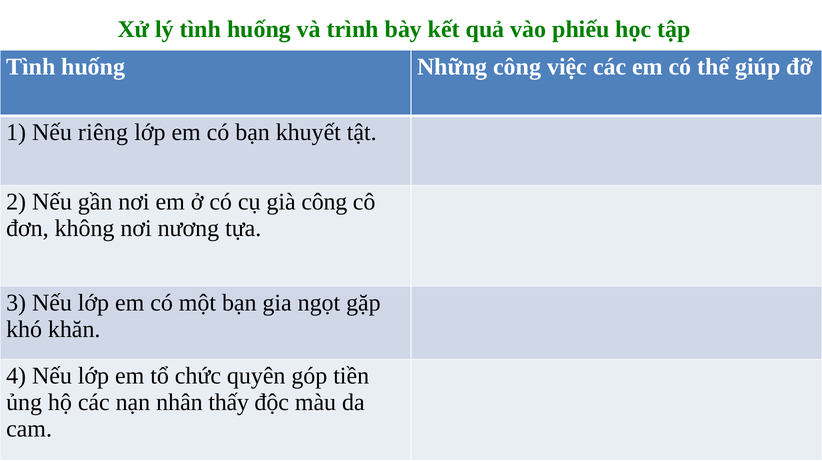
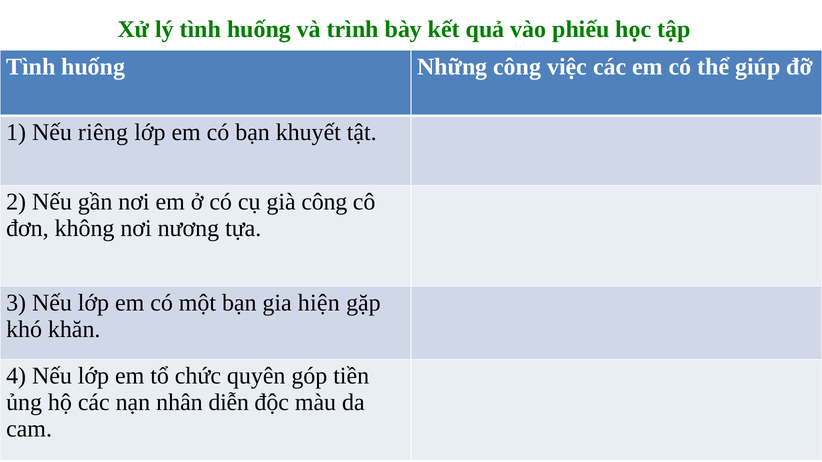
ngọt: ngọt -> hiện
thấy: thấy -> diễn
